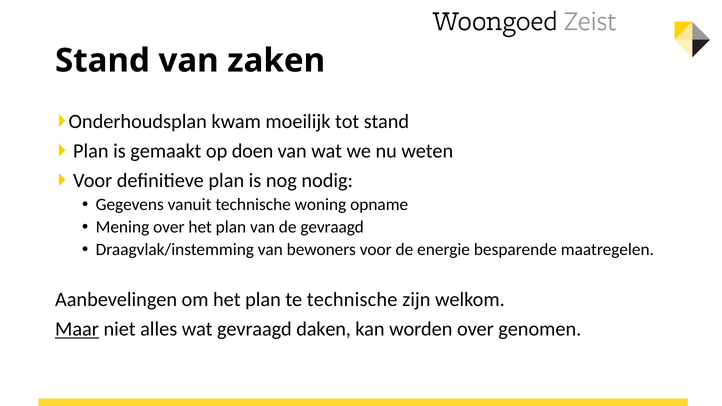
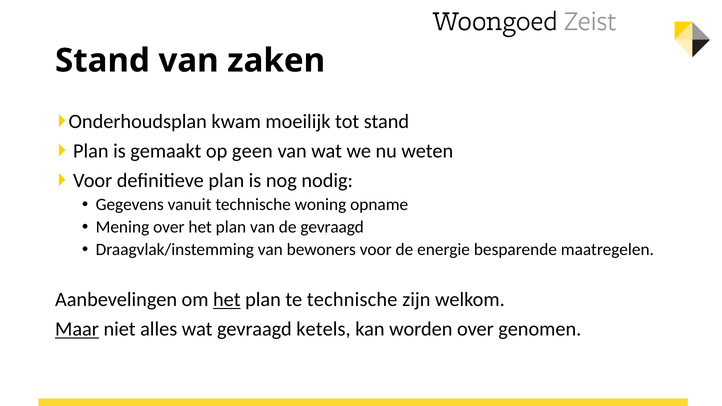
doen: doen -> geen
het at (227, 300) underline: none -> present
daken: daken -> ketels
